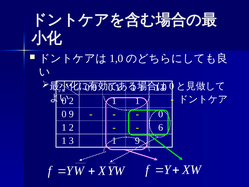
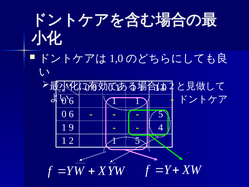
0 at (172, 86): 0 -> 2
2 at (71, 101): 2 -> 6
9 at (71, 114): 9 -> 6
0 at (161, 114): 0 -> 5
1 2: 2 -> 9
6: 6 -> 4
1 3: 3 -> 2
1 9: 9 -> 5
